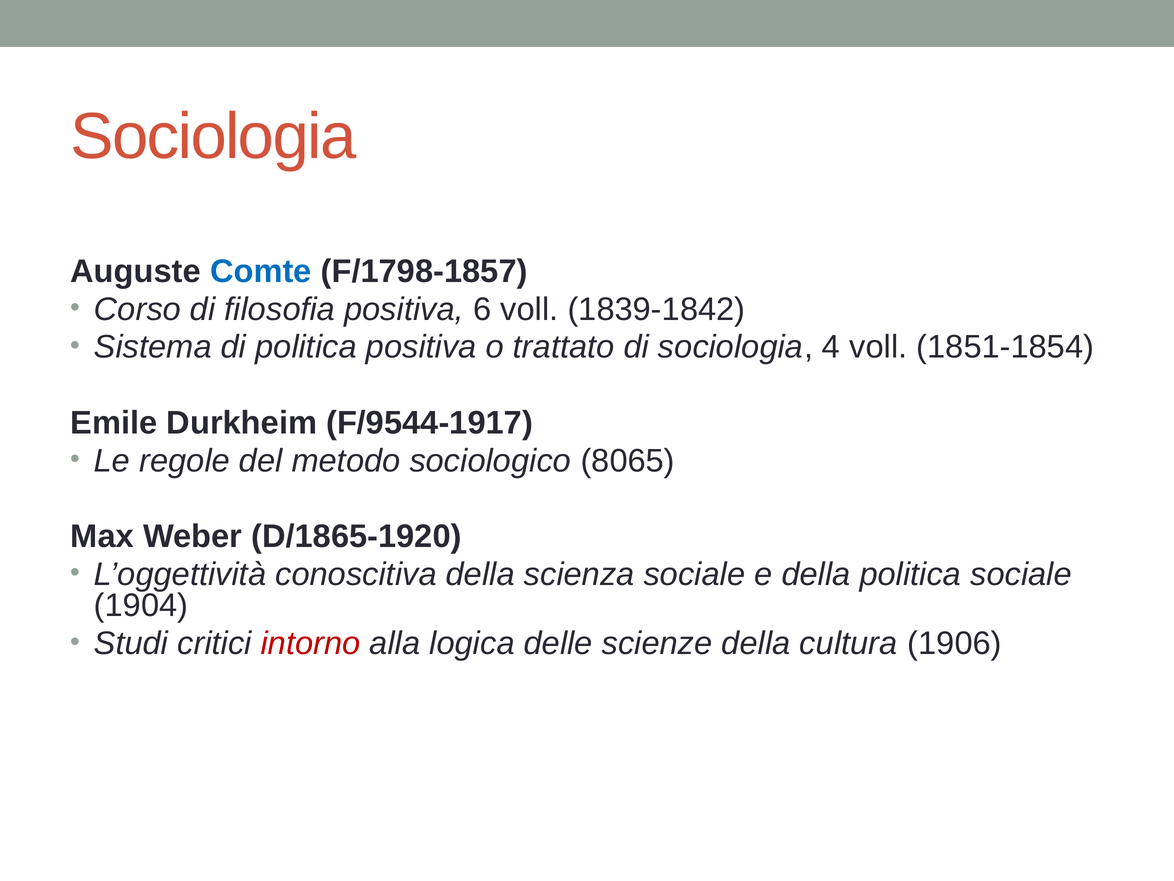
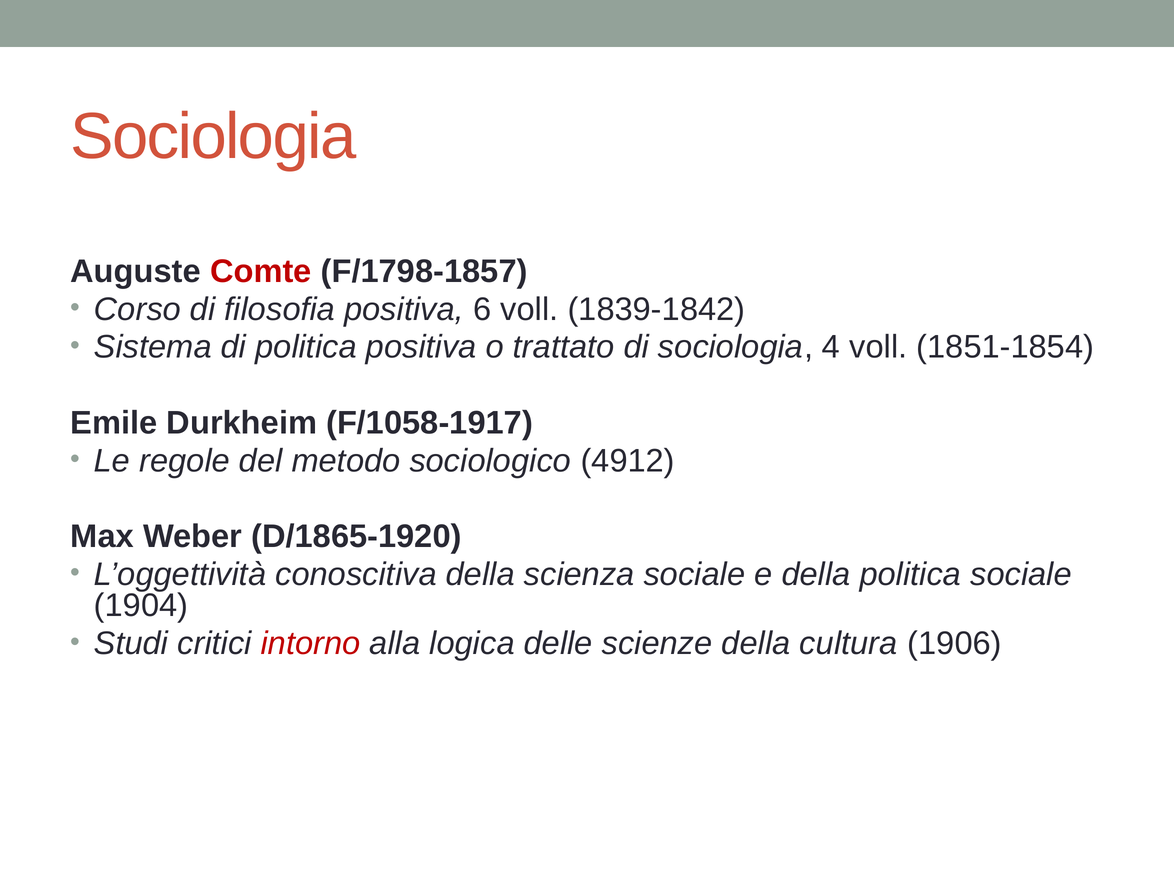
Comte colour: blue -> red
F/9544-1917: F/9544-1917 -> F/1058-1917
8065: 8065 -> 4912
